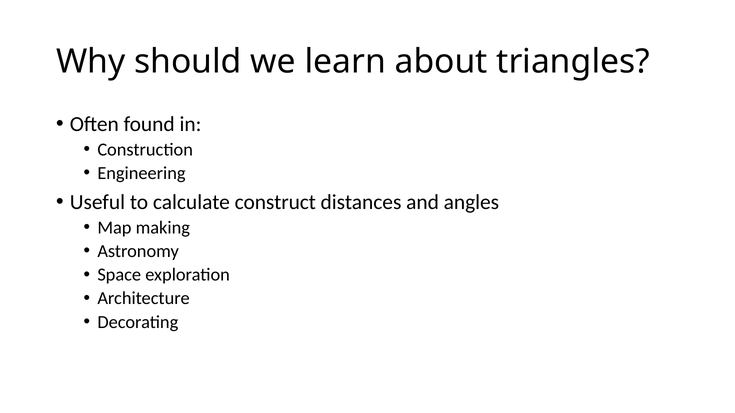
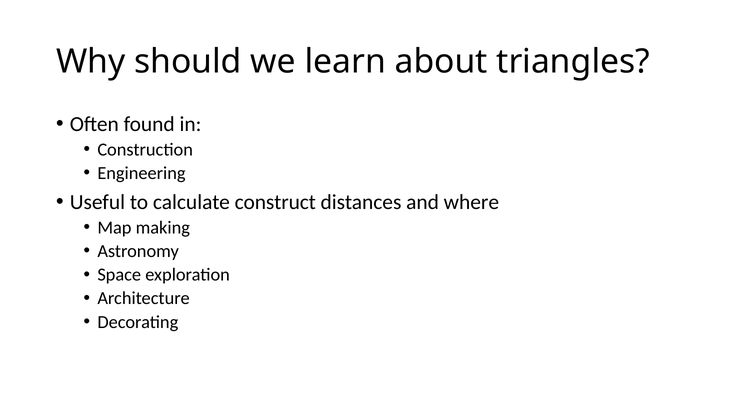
angles: angles -> where
